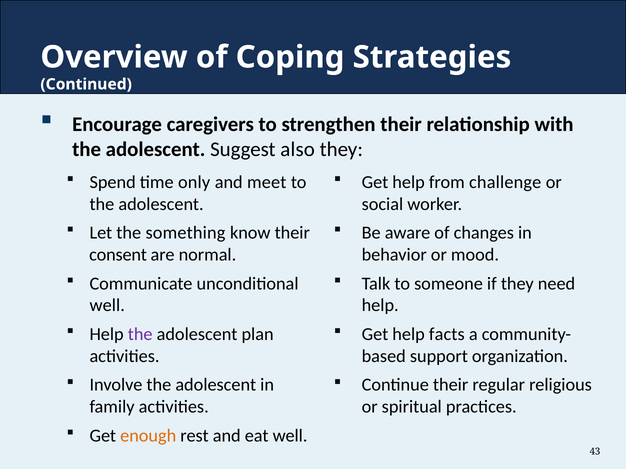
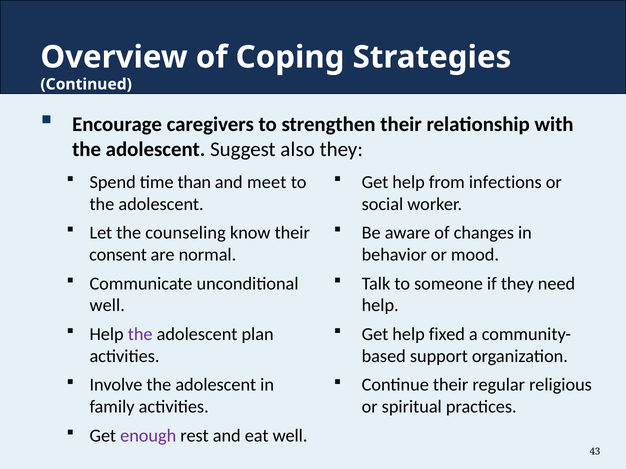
only: only -> than
challenge: challenge -> infections
something: something -> counseling
facts: facts -> fixed
enough colour: orange -> purple
